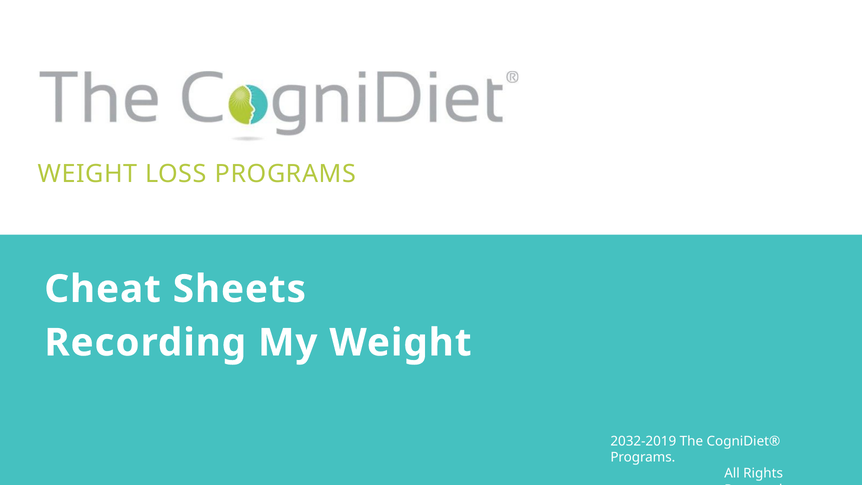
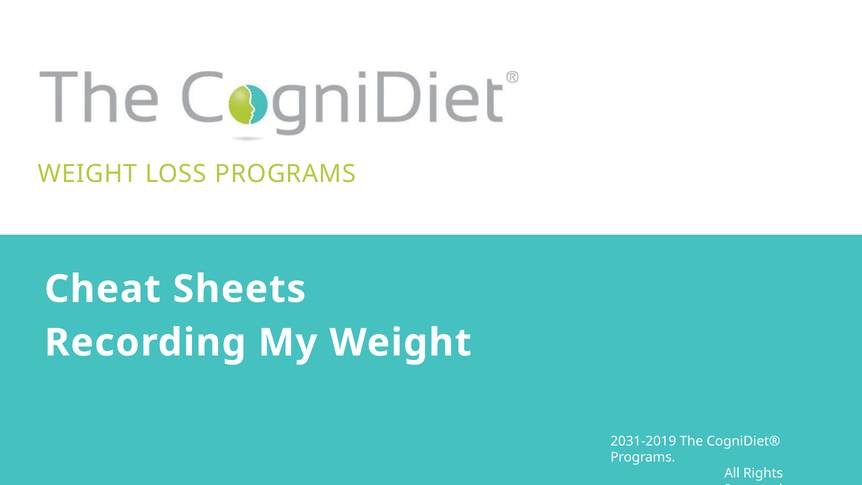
2032-2019: 2032-2019 -> 2031-2019
